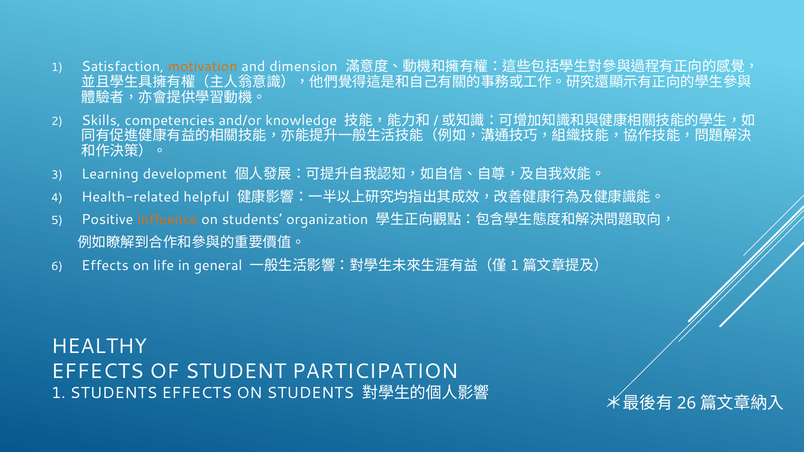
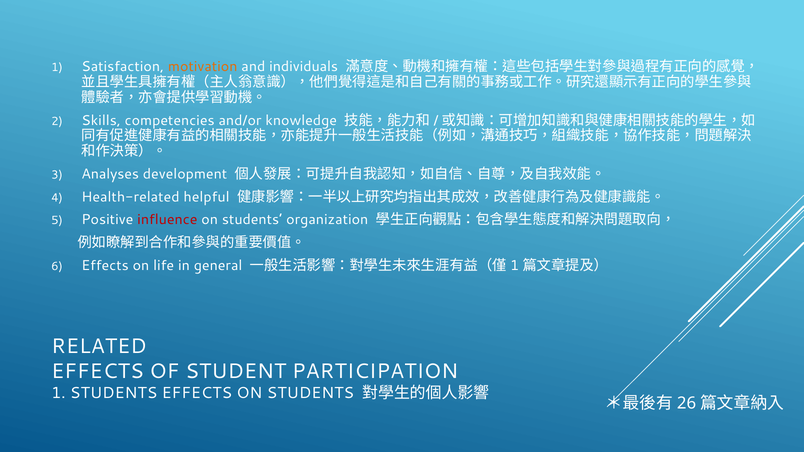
dimension: dimension -> individuals
Learning: Learning -> Analyses
influence colour: orange -> red
HEALTHY: HEALTHY -> RELATED
